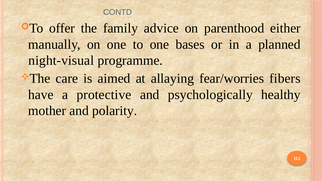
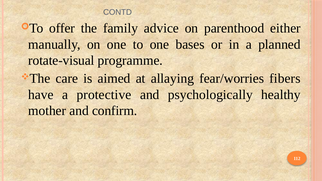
night-visual: night-visual -> rotate-visual
polarity: polarity -> confirm
